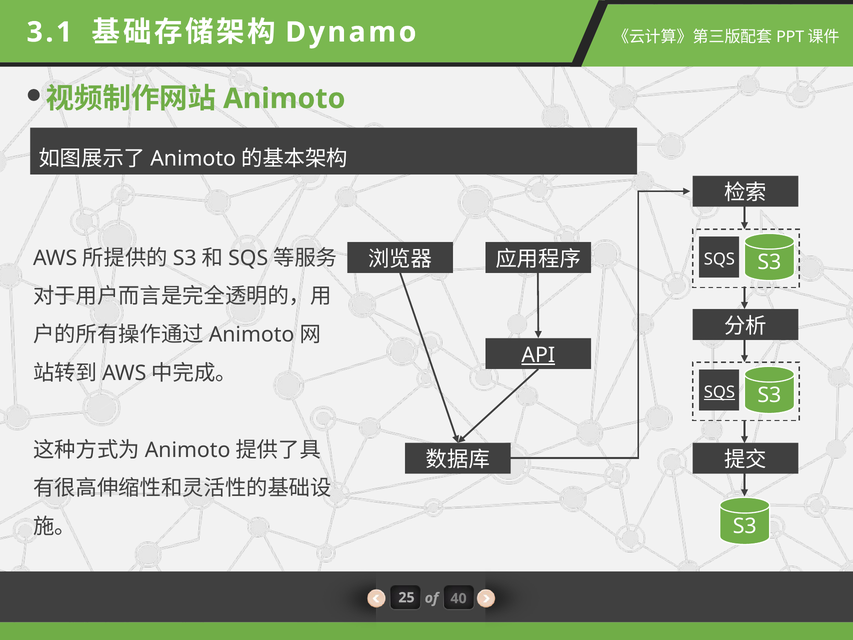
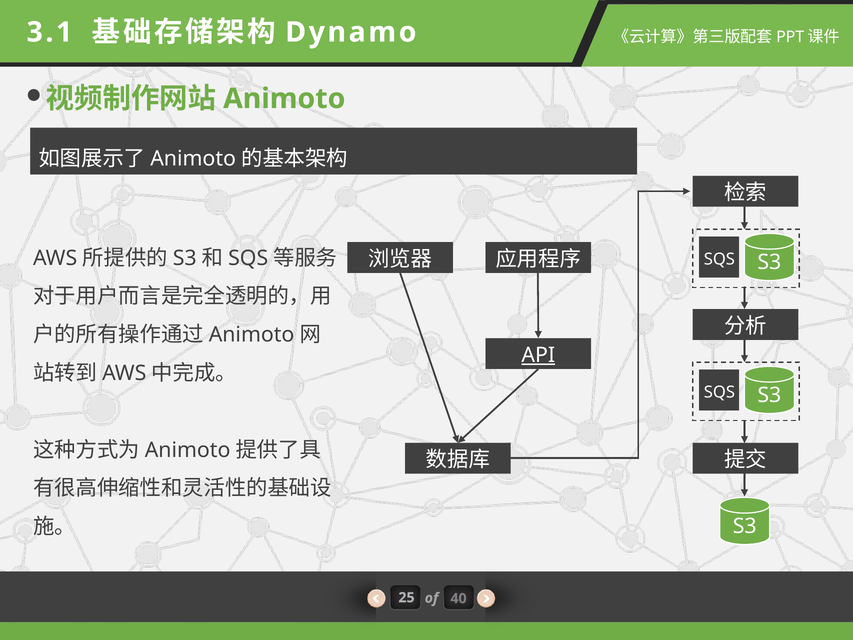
SQS at (719, 392) underline: present -> none
